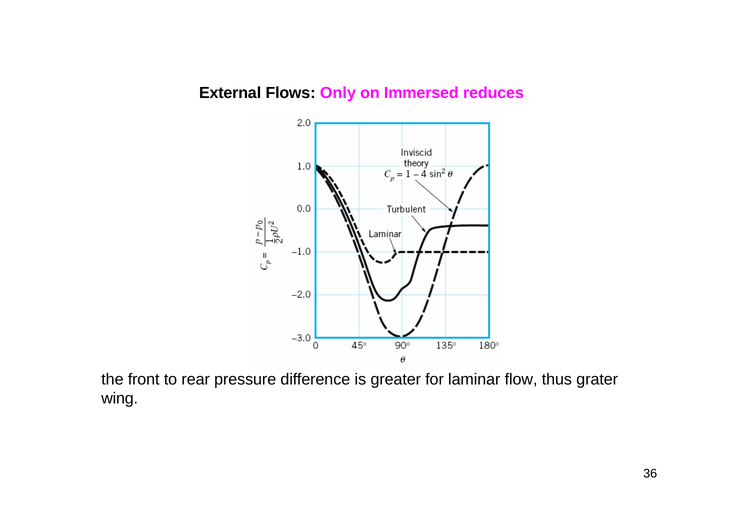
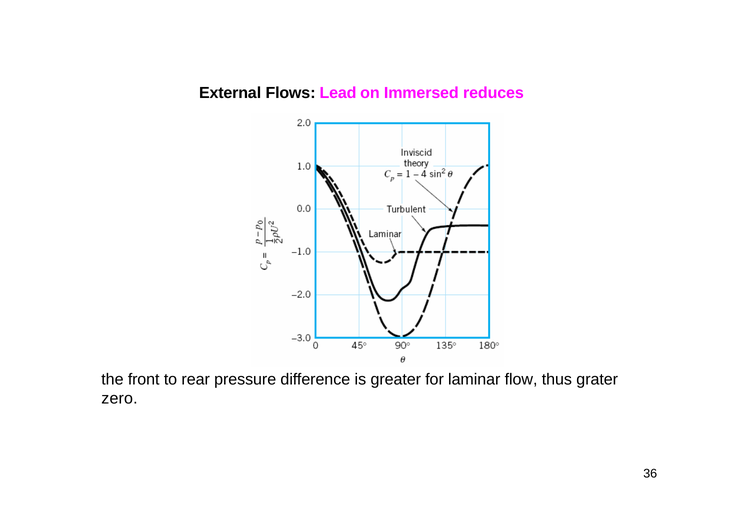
Only: Only -> Lead
wing: wing -> zero
